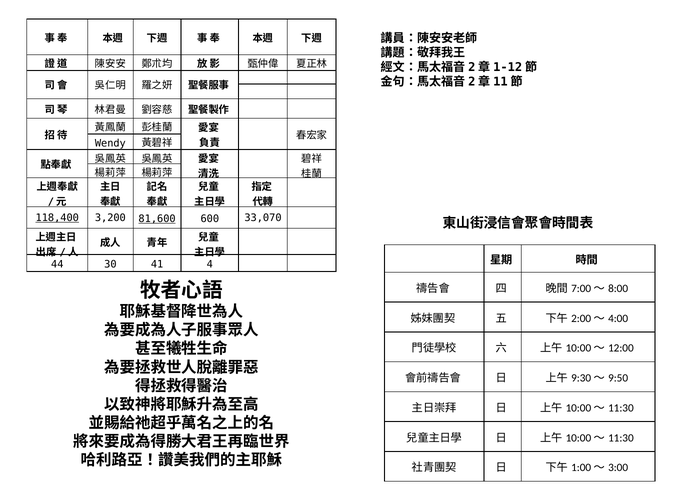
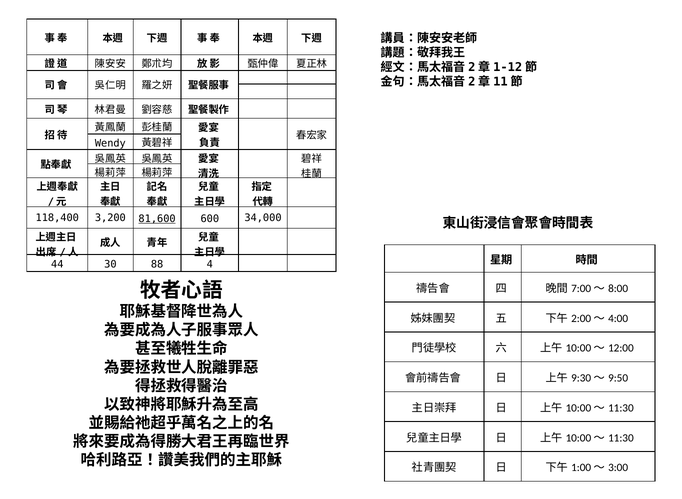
118,400 underline: present -> none
33,070: 33,070 -> 34,000
41: 41 -> 88
